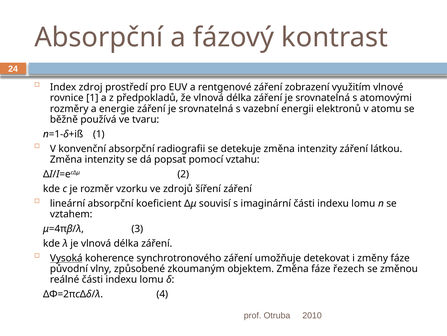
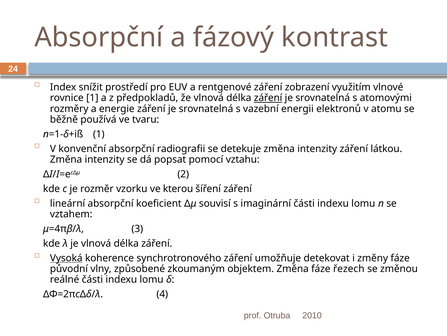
zdroj: zdroj -> snížit
záření at (268, 98) underline: none -> present
zdrojů: zdrojů -> kterou
